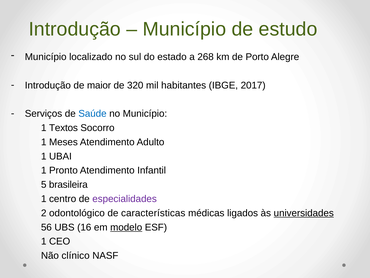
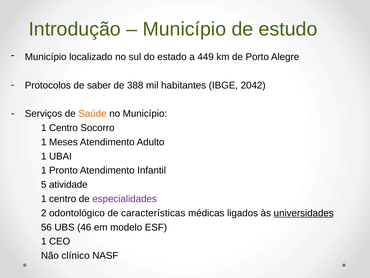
268: 268 -> 449
Introdução at (48, 85): Introdução -> Protocolos
maior: maior -> saber
320: 320 -> 388
2017: 2017 -> 2042
Saúde colour: blue -> orange
Textos at (63, 128): Textos -> Centro
brasileira: brasileira -> atividade
16: 16 -> 46
modelo underline: present -> none
